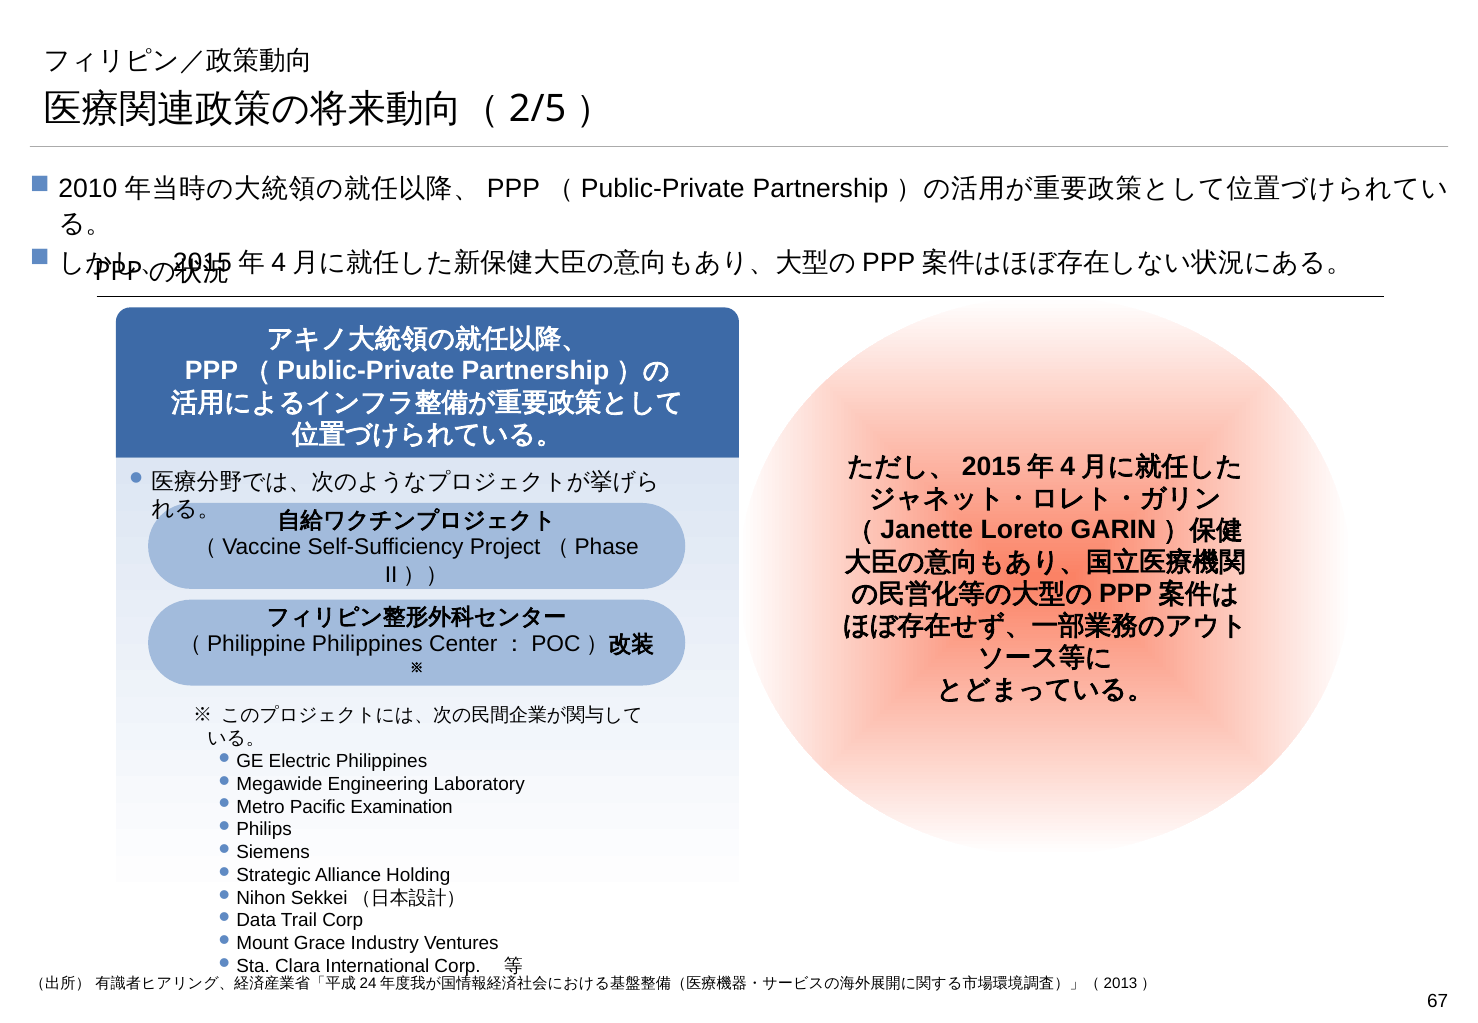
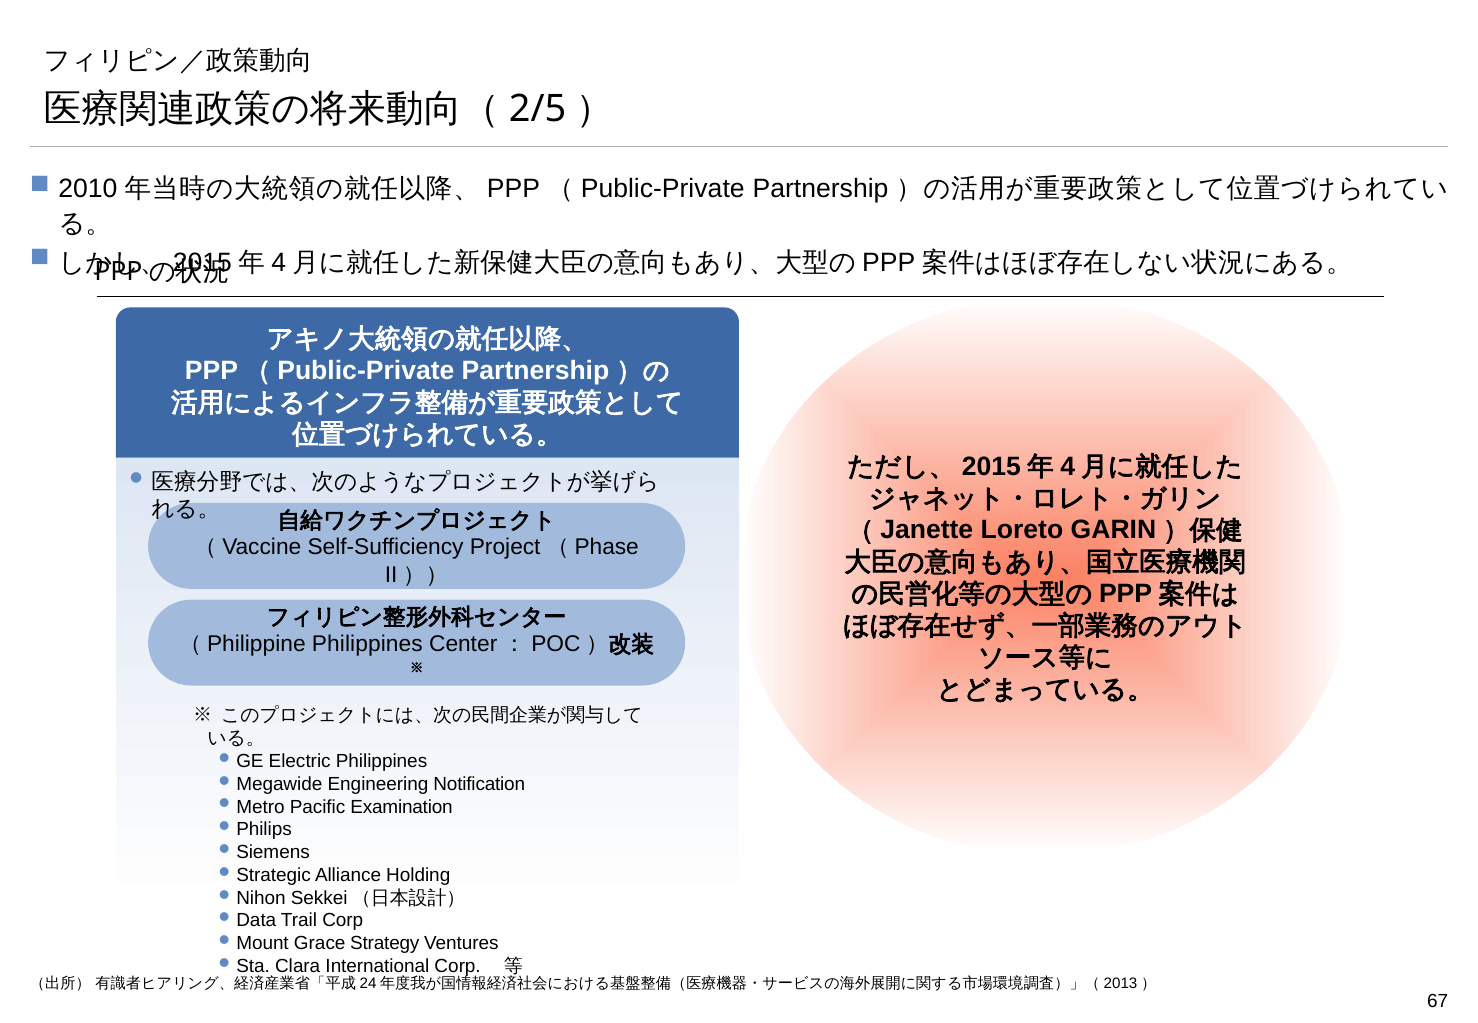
Laboratory: Laboratory -> Notification
Industry: Industry -> Strategy
